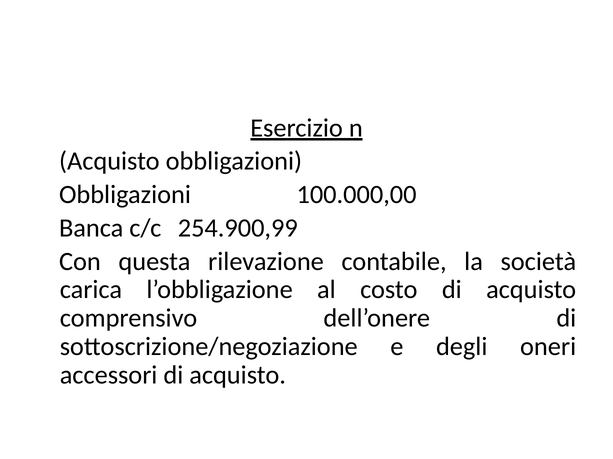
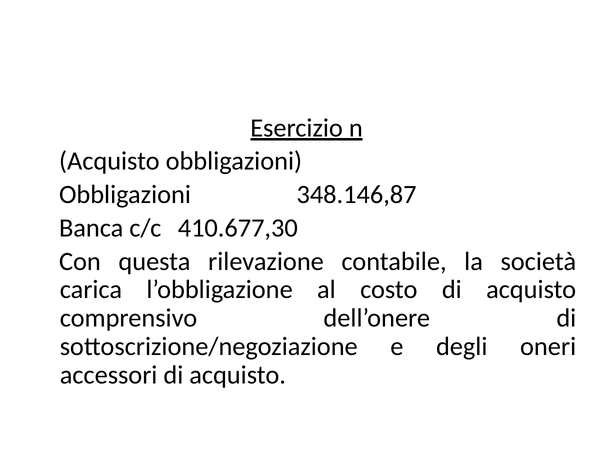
100.000,00: 100.000,00 -> 348.146,87
254.900,99: 254.900,99 -> 410.677,30
